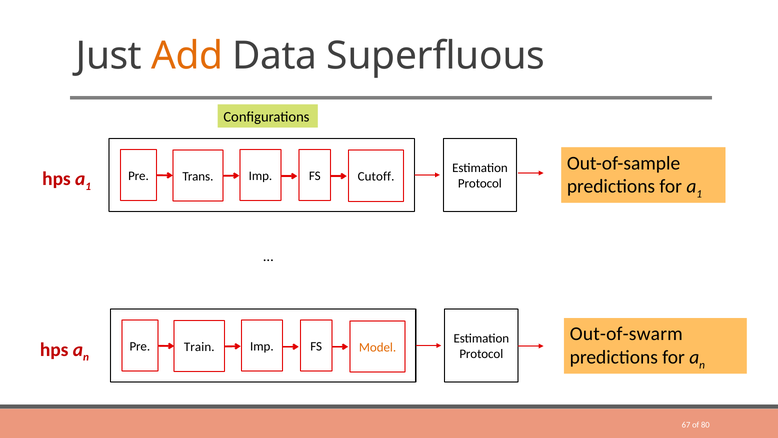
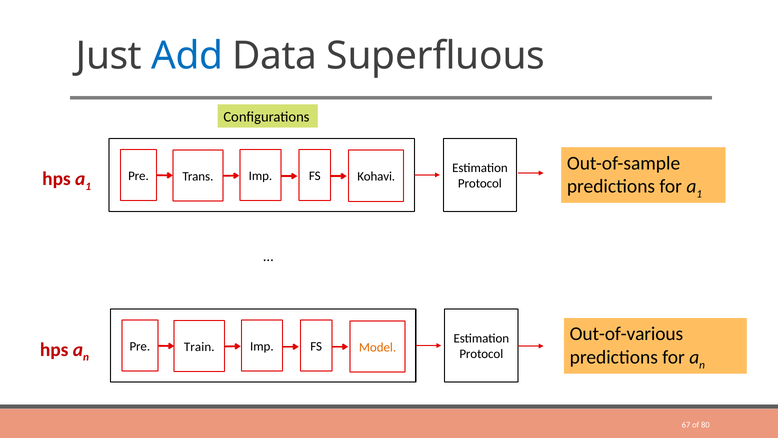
Add colour: orange -> blue
Cutoff: Cutoff -> Kohavi
Out-of-swarm: Out-of-swarm -> Out-of-various
